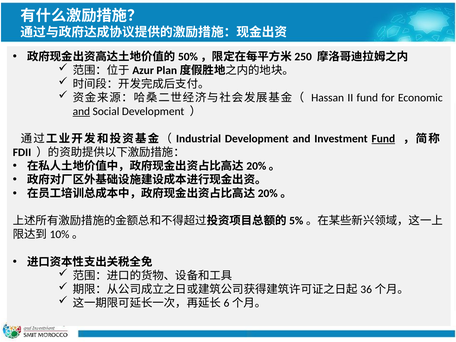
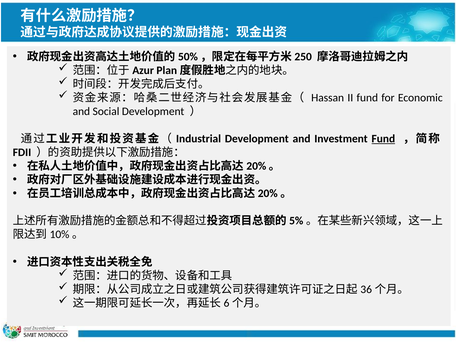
and at (81, 111) underline: present -> none
